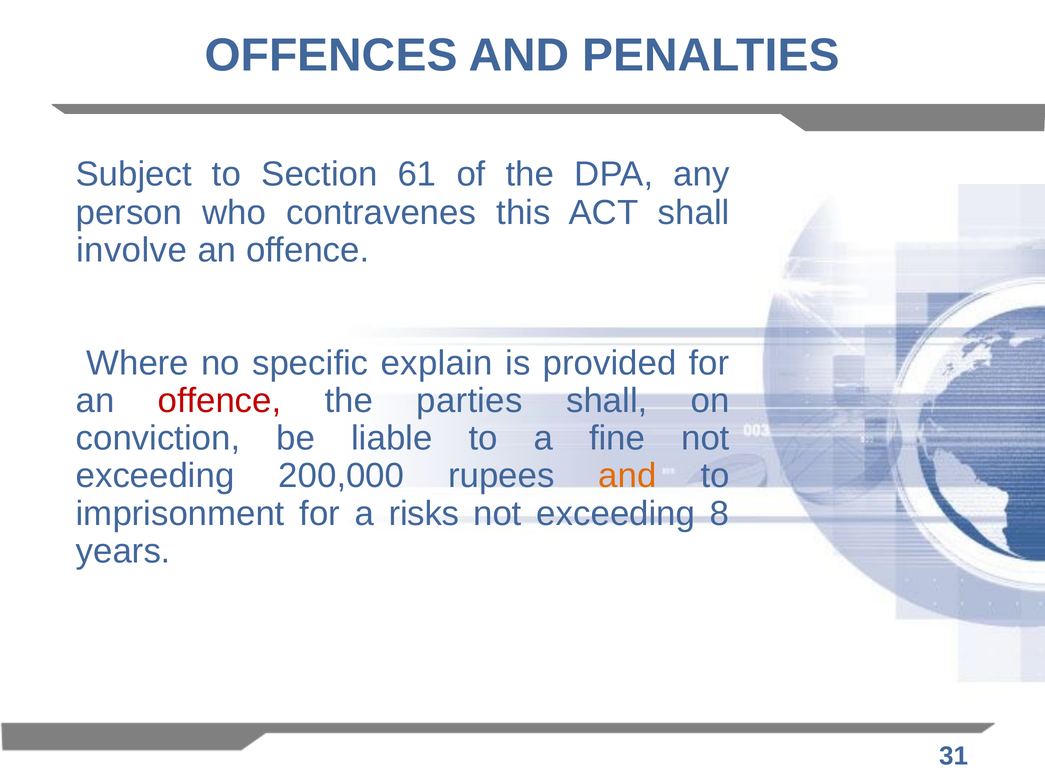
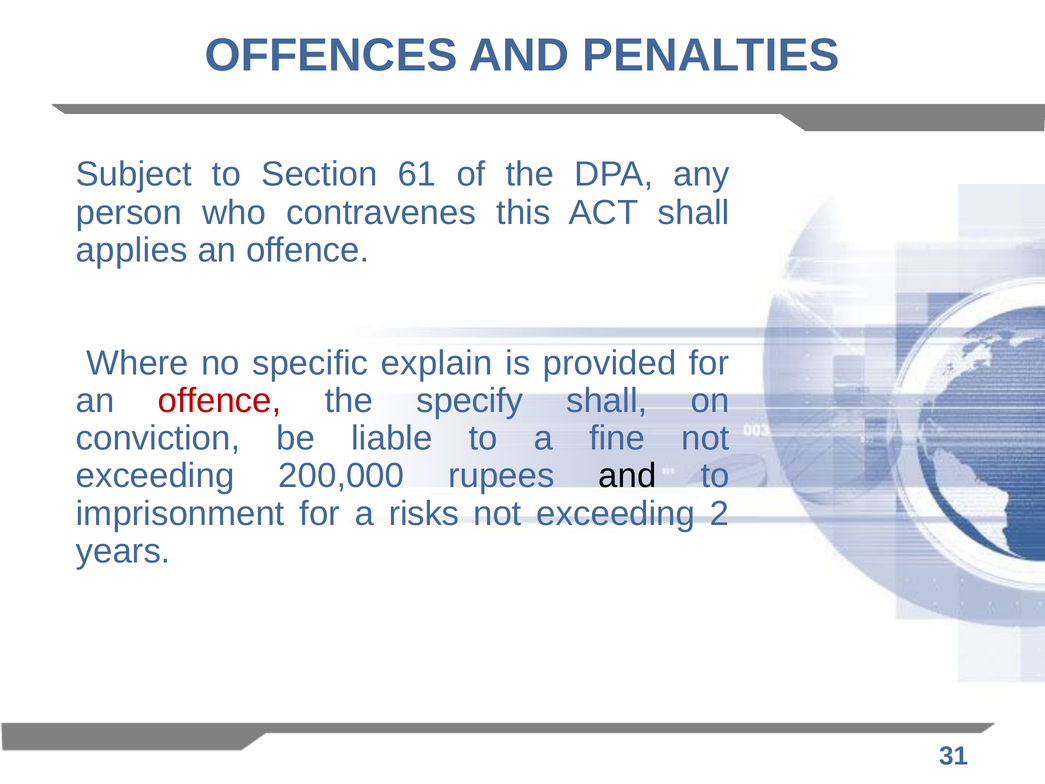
involve: involve -> applies
parties: parties -> specify
and at (628, 476) colour: orange -> black
8: 8 -> 2
